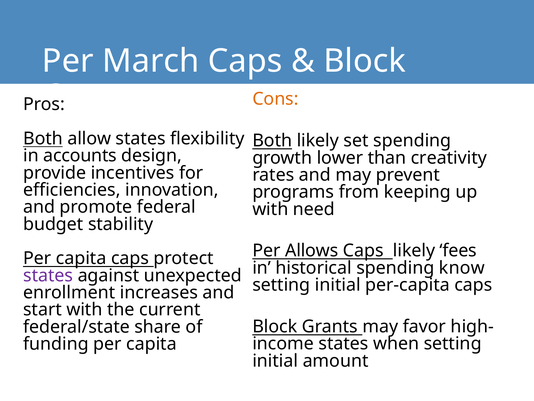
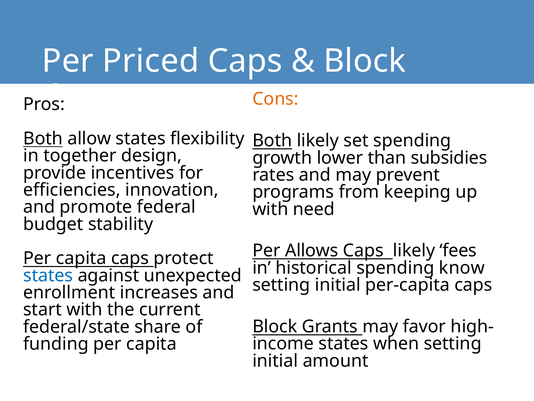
March: March -> Priced
accounts: accounts -> together
creativity: creativity -> subsidies
states at (48, 275) colour: purple -> blue
